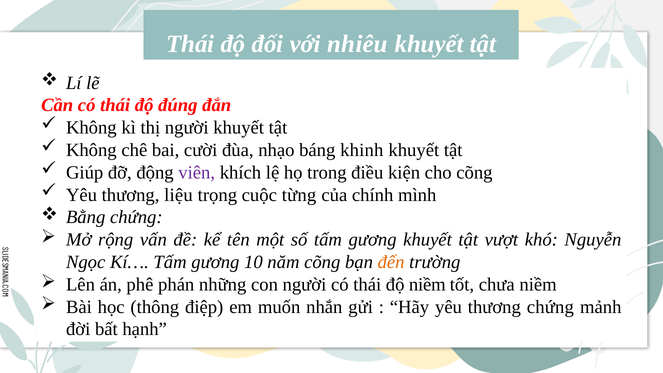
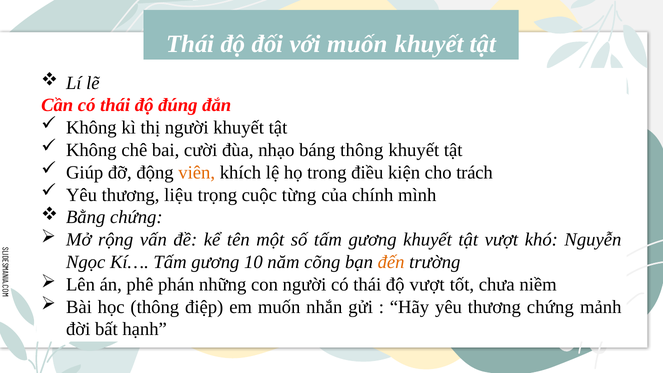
với nhiêu: nhiêu -> muốn
báng khinh: khinh -> thông
viên colour: purple -> orange
cho cõng: cõng -> trách
độ niềm: niềm -> vượt
